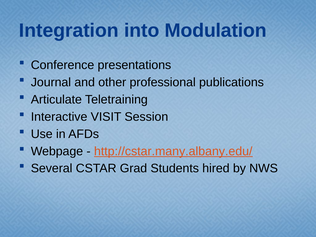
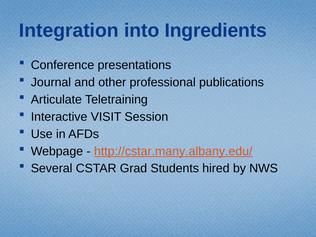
Modulation: Modulation -> Ingredients
